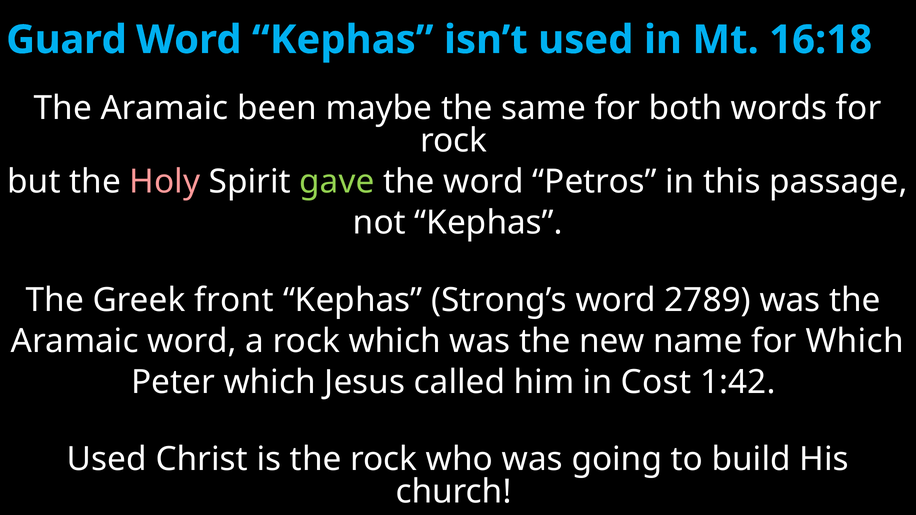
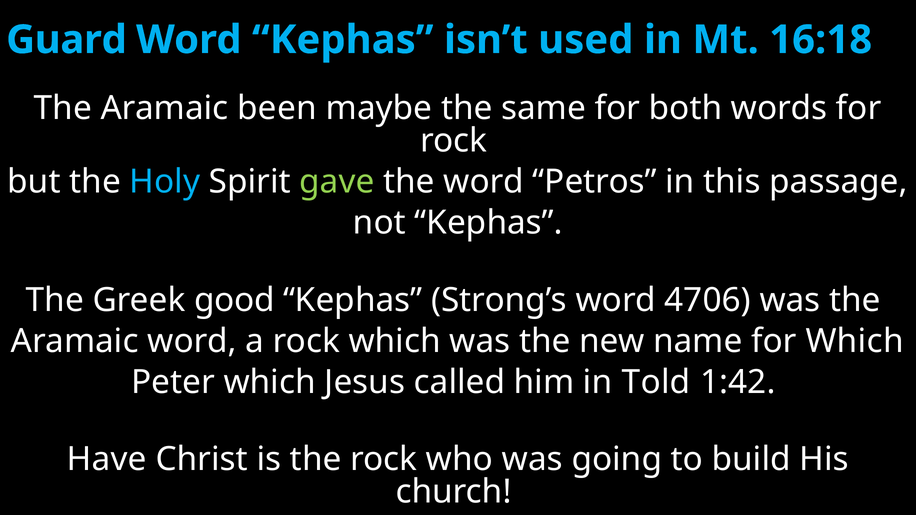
Holy colour: pink -> light blue
front: front -> good
2789: 2789 -> 4706
Cost: Cost -> Told
Used at (107, 460): Used -> Have
